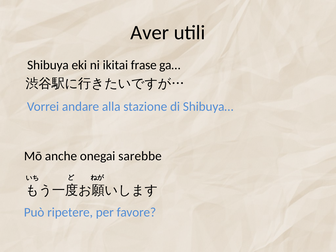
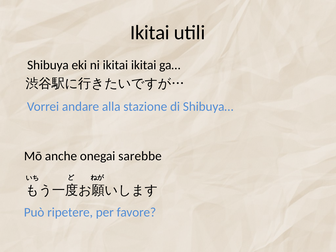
Aver at (150, 33): Aver -> Ikitai
ikitai frase: frase -> ikitai
